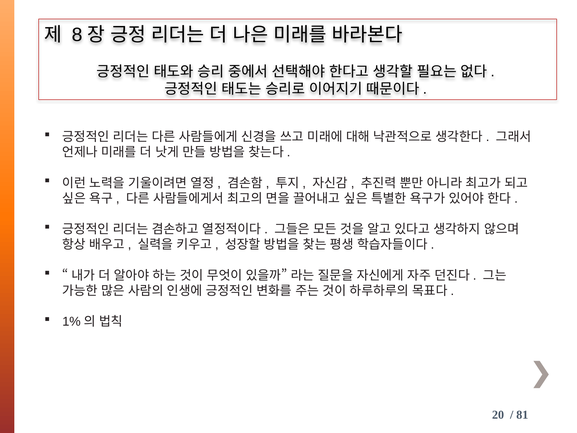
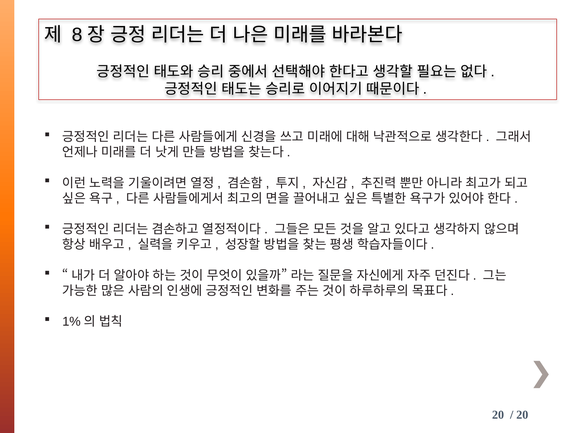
81 at (522, 415): 81 -> 20
